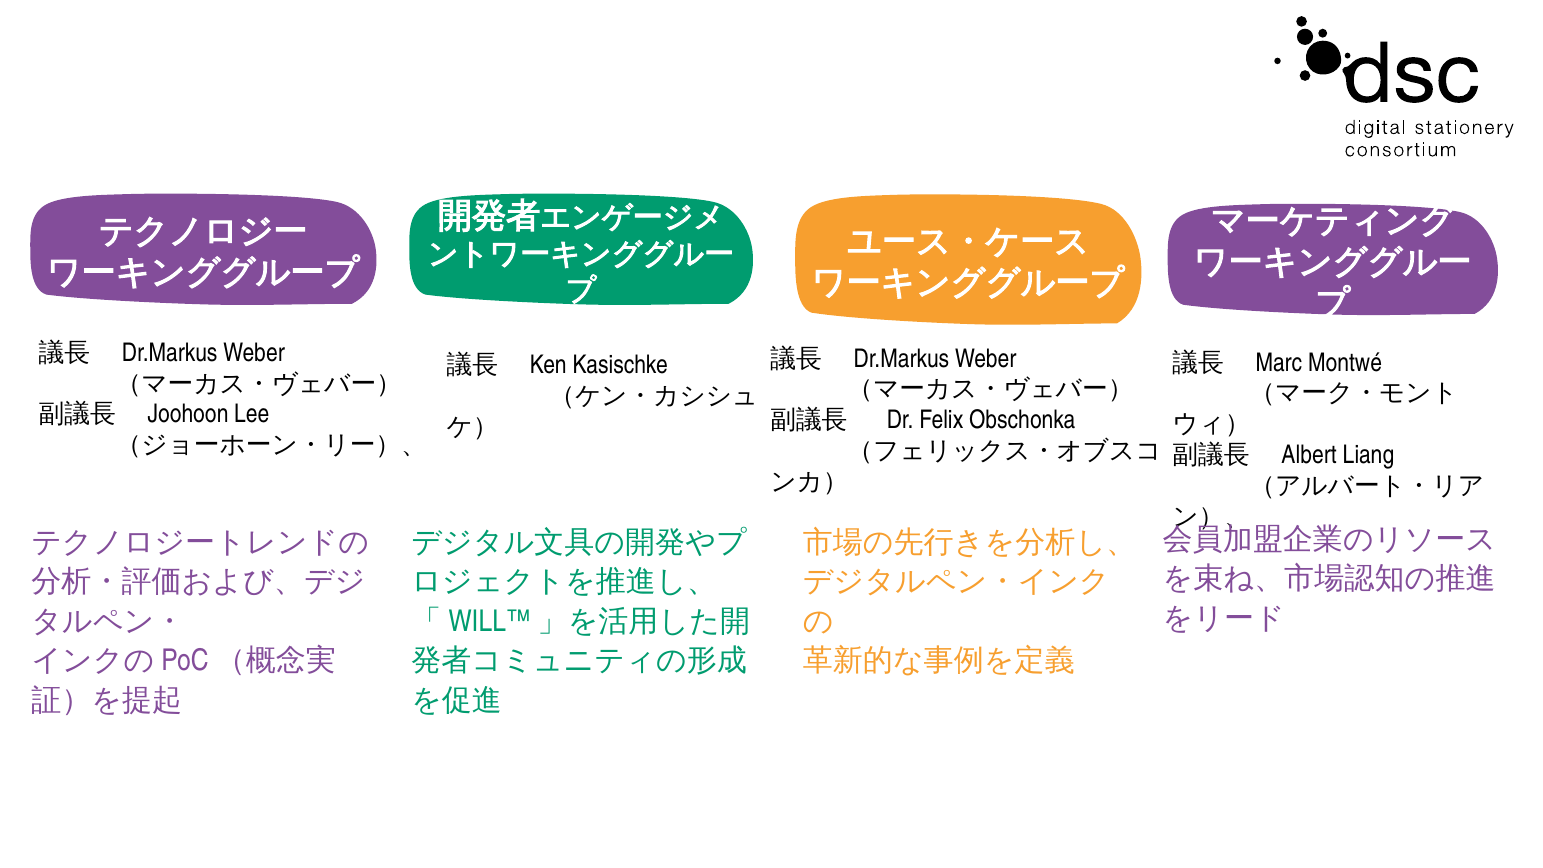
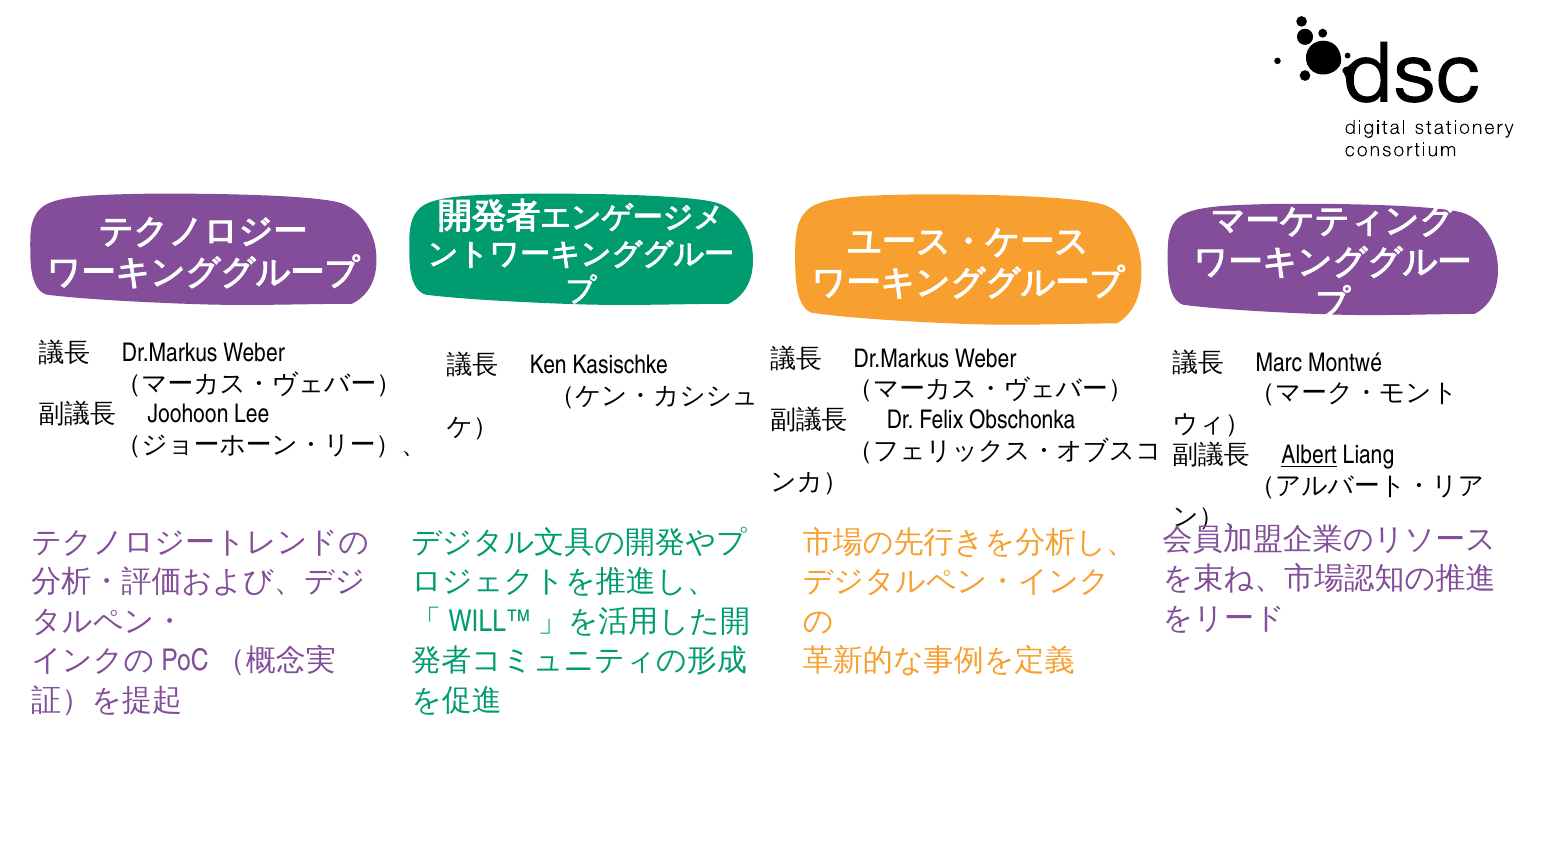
Albert underline: none -> present
